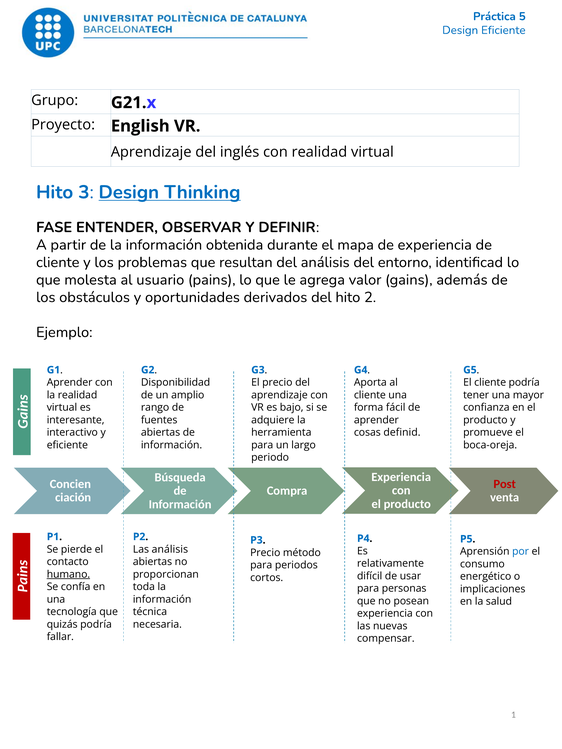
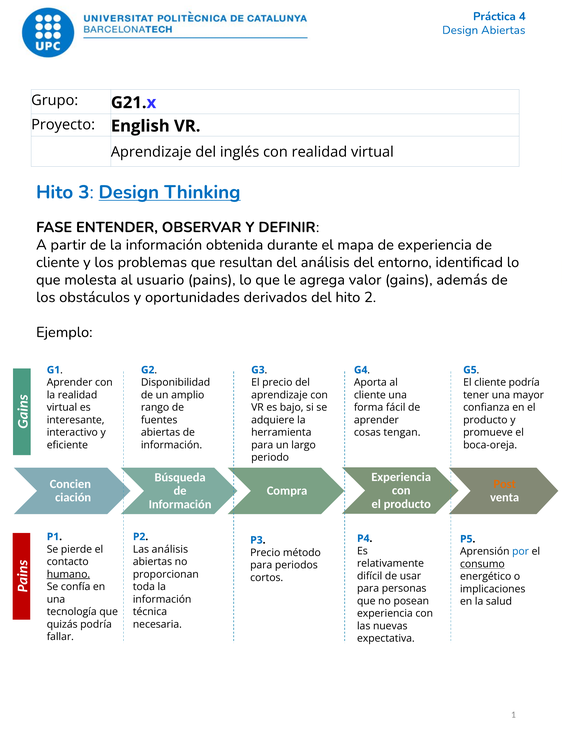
5: 5 -> 4
Design Eficiente: Eficiente -> Abiertas
definid: definid -> tengan
Post colour: red -> orange
consumo underline: none -> present
compensar: compensar -> expectativa
